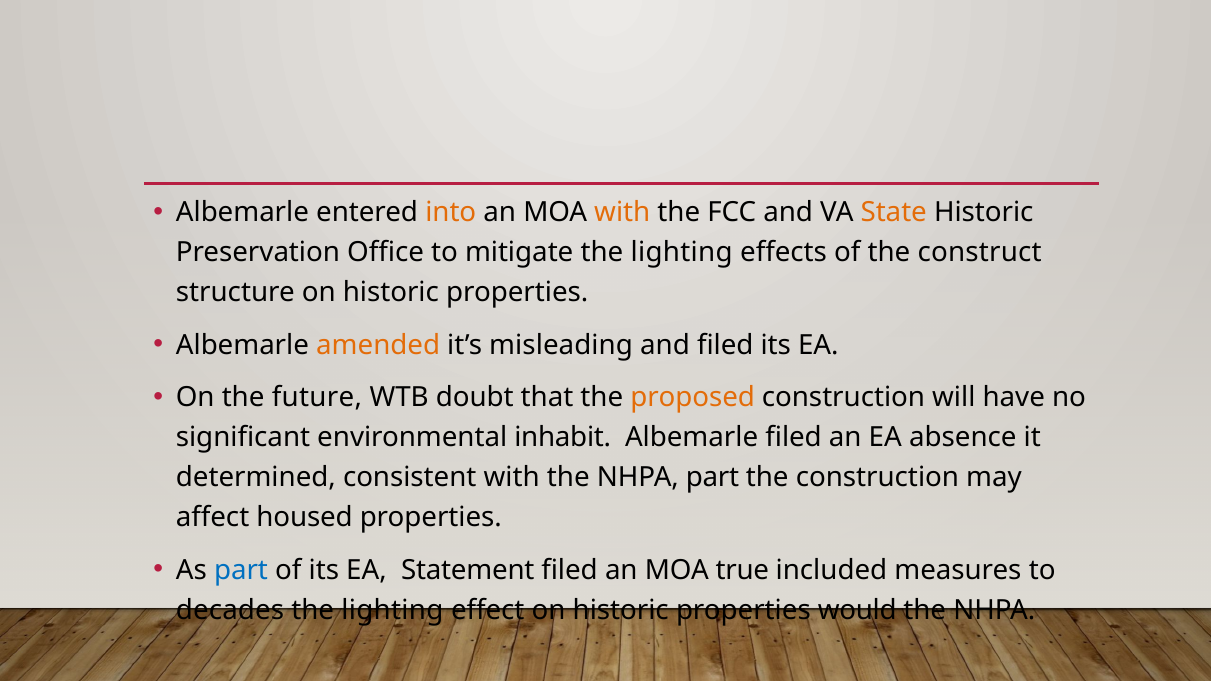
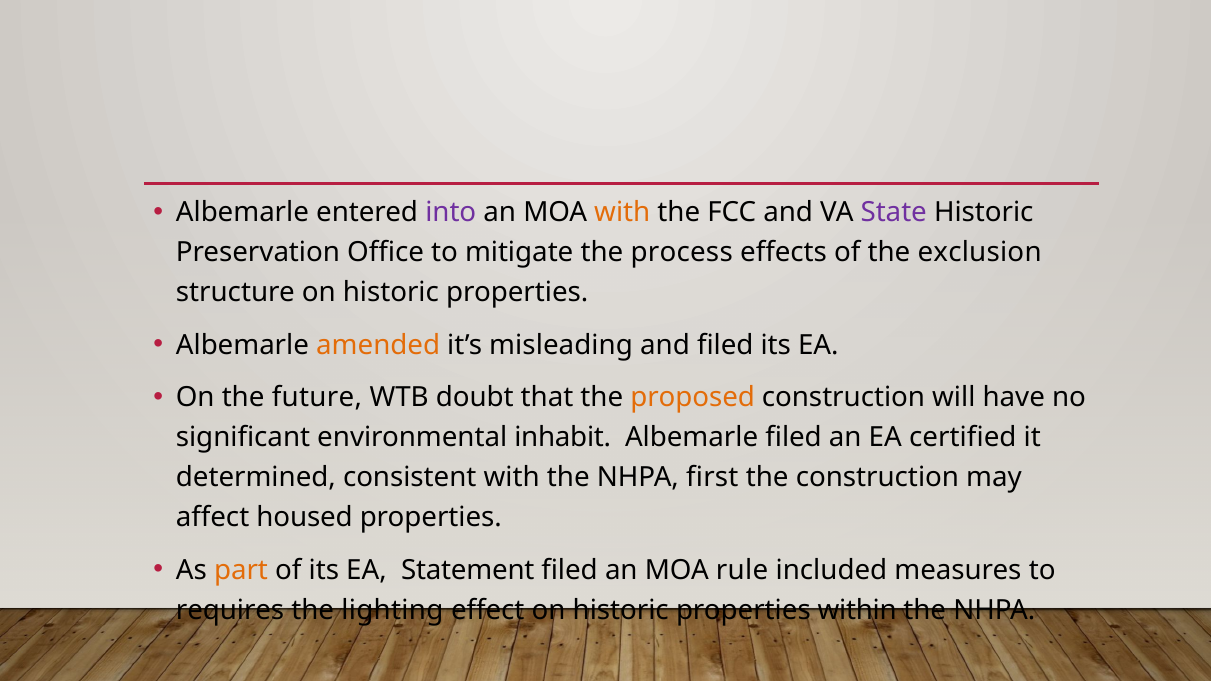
into colour: orange -> purple
State colour: orange -> purple
mitigate the lighting: lighting -> process
construct: construct -> exclusion
absence: absence -> certified
NHPA part: part -> first
part at (241, 570) colour: blue -> orange
true: true -> rule
decades: decades -> requires
would: would -> within
